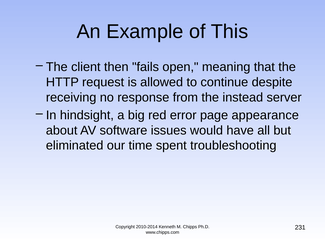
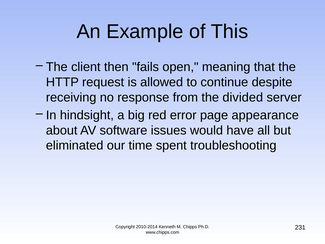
instead: instead -> divided
